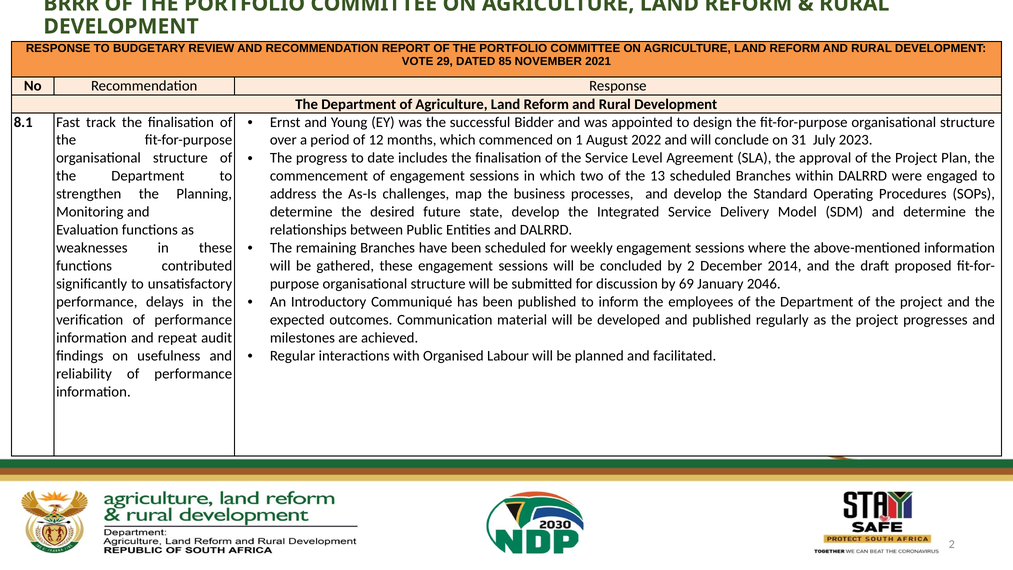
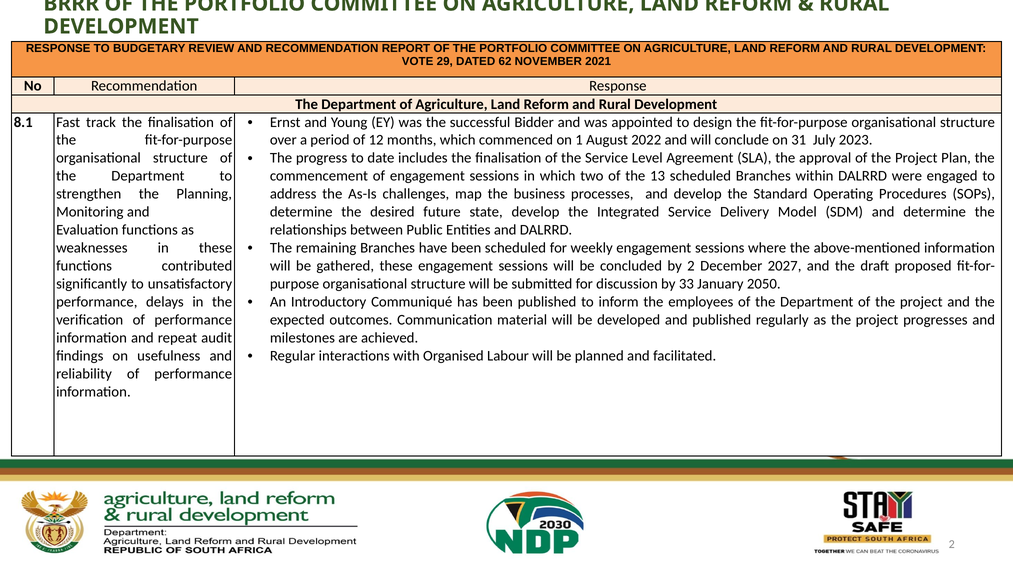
85: 85 -> 62
2014: 2014 -> 2027
69: 69 -> 33
2046: 2046 -> 2050
